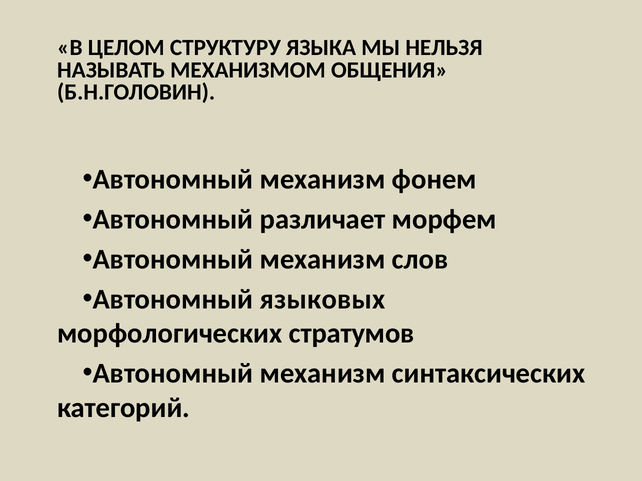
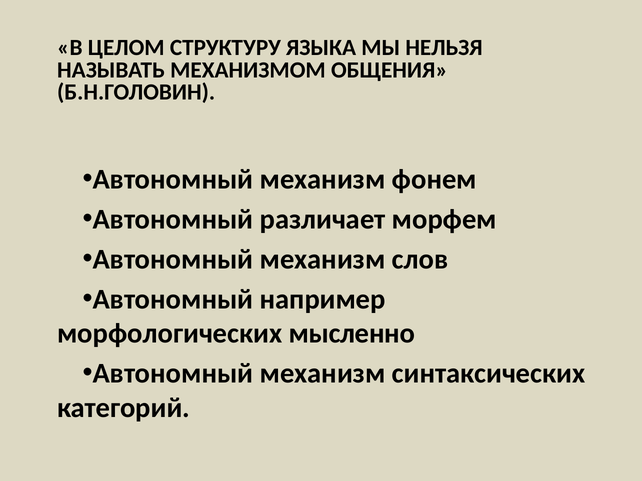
языковых: языковых -> например
стратумов: стратумов -> мысленно
